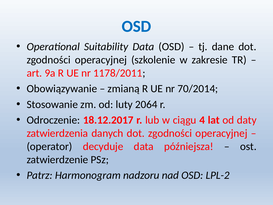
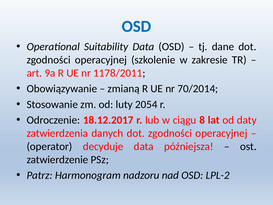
2064: 2064 -> 2054
4: 4 -> 8
